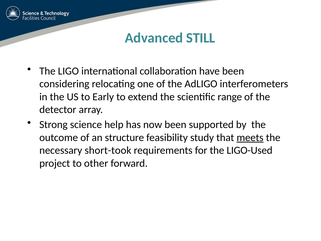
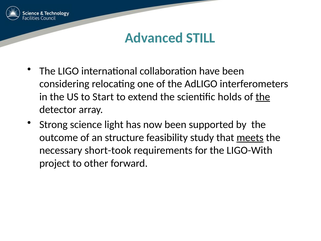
Early: Early -> Start
range: range -> holds
the at (263, 97) underline: none -> present
help: help -> light
LIGO-Used: LIGO-Used -> LIGO-With
